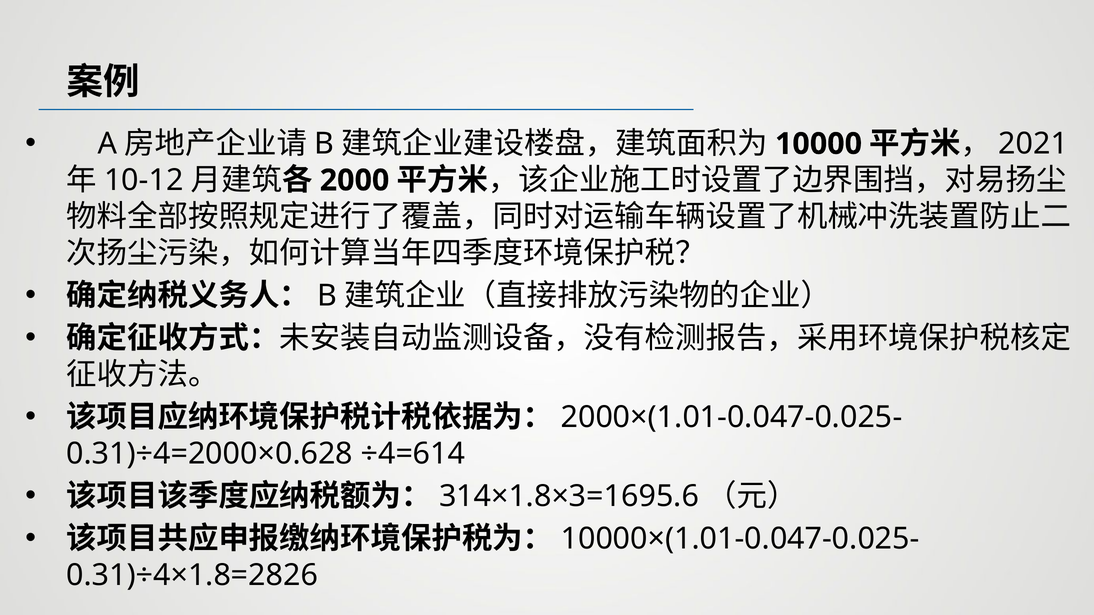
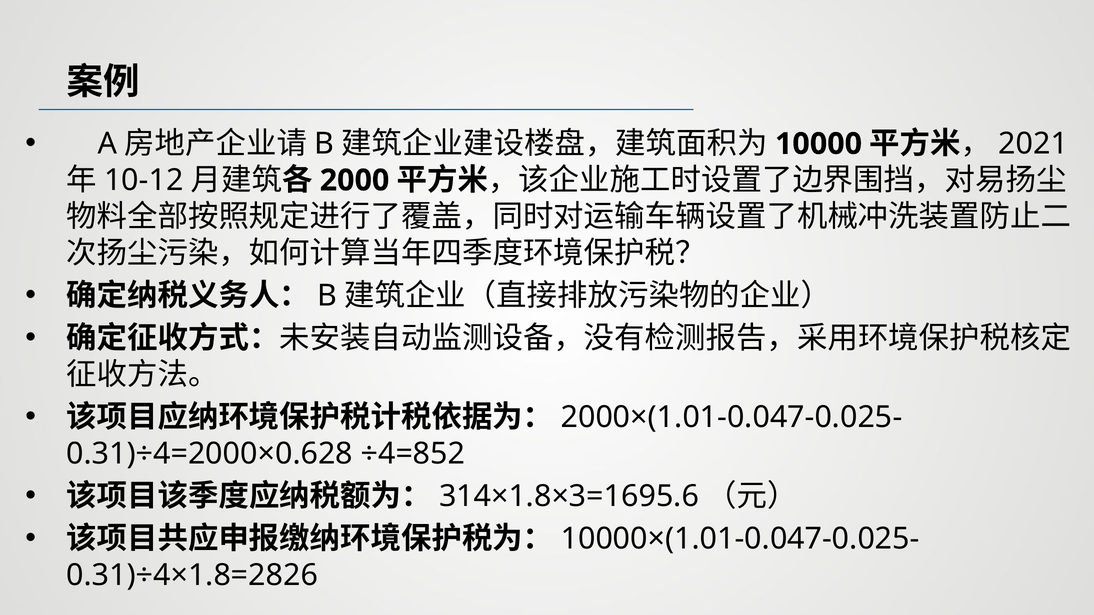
÷4=614: ÷4=614 -> ÷4=852
